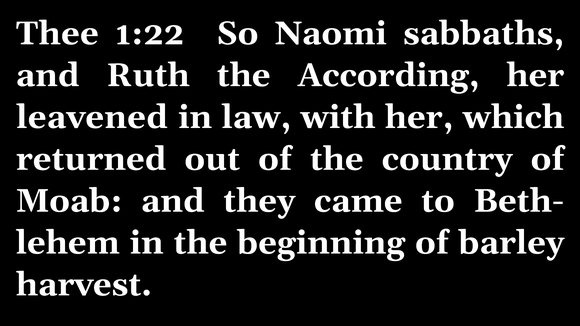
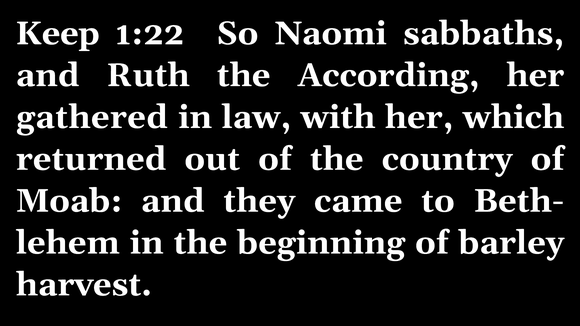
Thee: Thee -> Keep
leavened: leavened -> gathered
